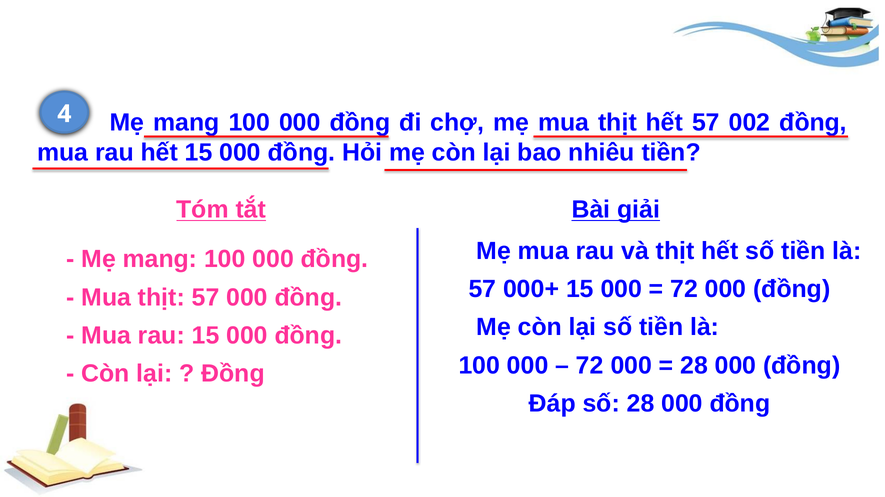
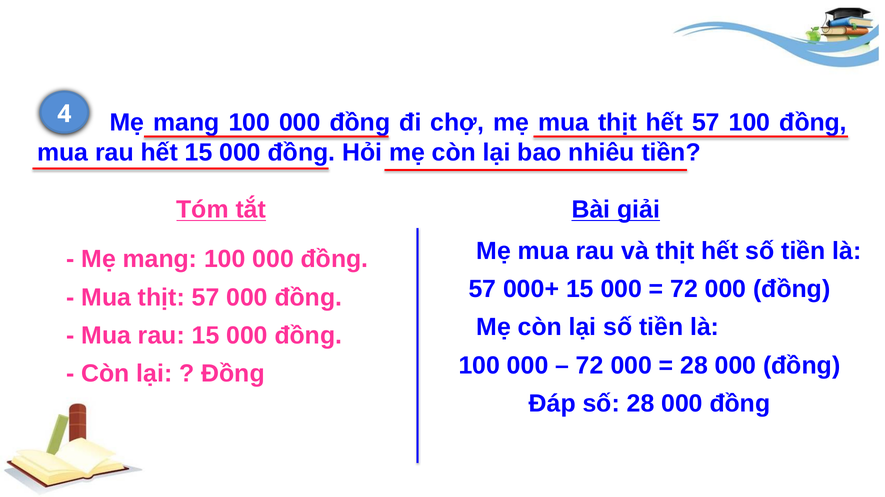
57 002: 002 -> 100
